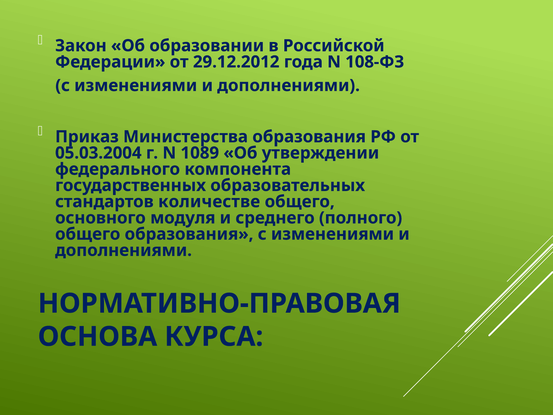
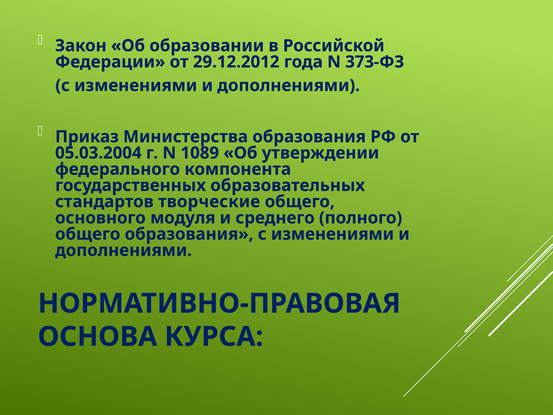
108-ФЗ: 108-ФЗ -> 373-ФЗ
количестве: количестве -> творческие
